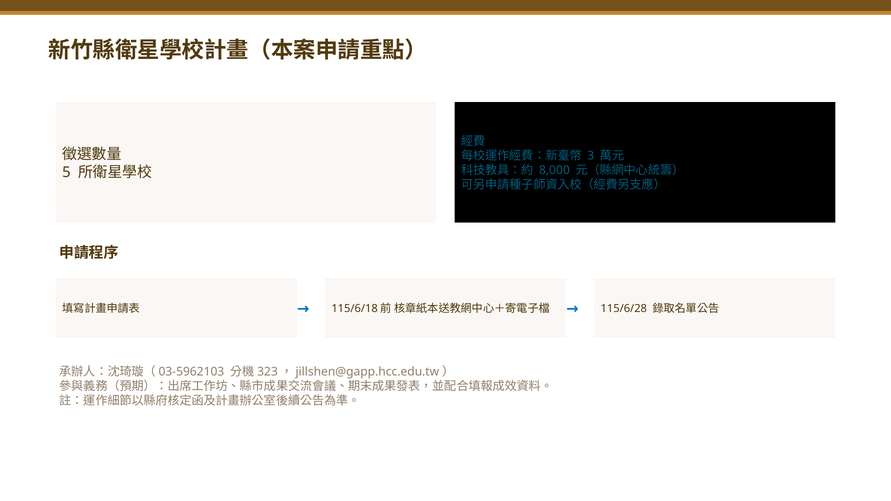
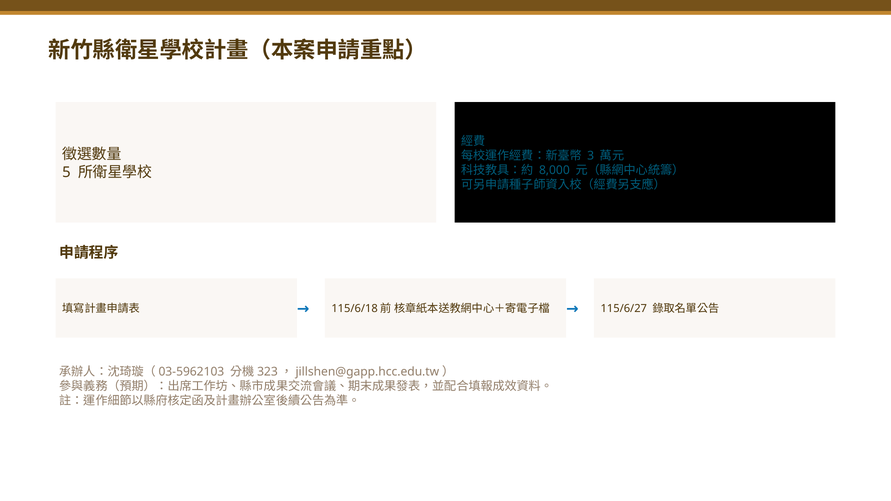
115/6/28: 115/6/28 -> 115/6/27
